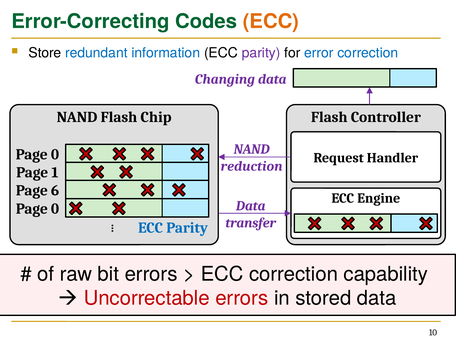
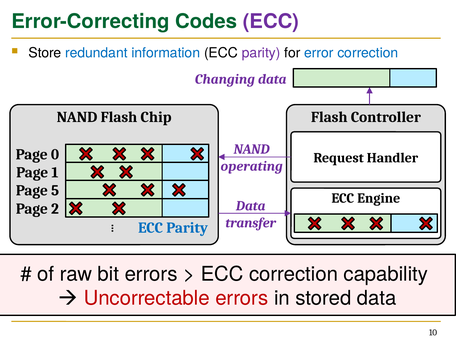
ECC at (271, 21) colour: orange -> purple
reduction: reduction -> operating
6: 6 -> 5
0 at (55, 209): 0 -> 2
